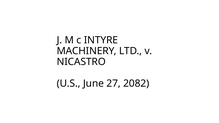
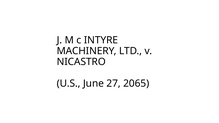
2082: 2082 -> 2065
